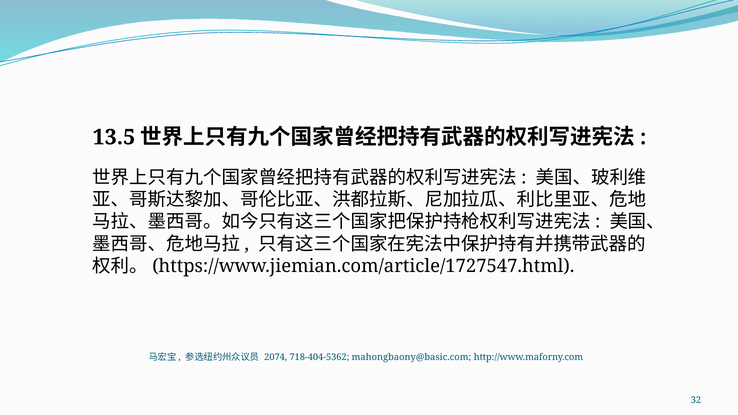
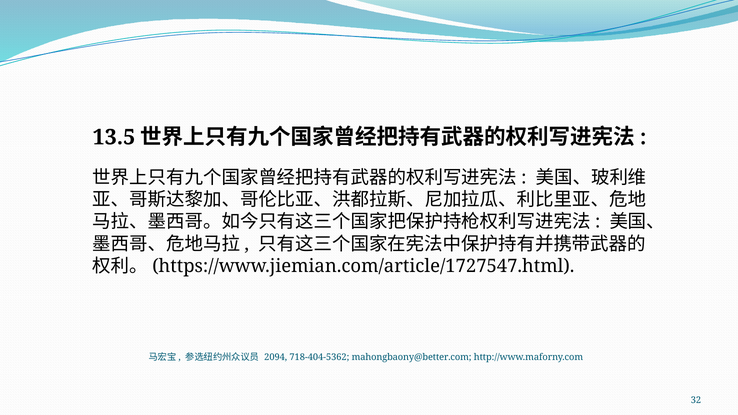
2074: 2074 -> 2094
mahongbaony@basic.com: mahongbaony@basic.com -> mahongbaony@better.com
